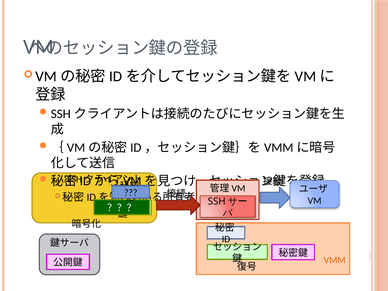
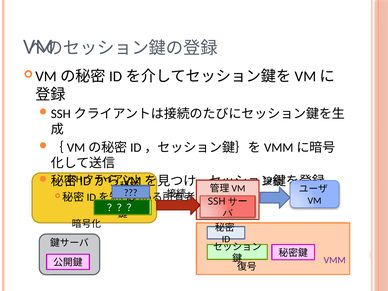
VMM colour: orange -> purple
